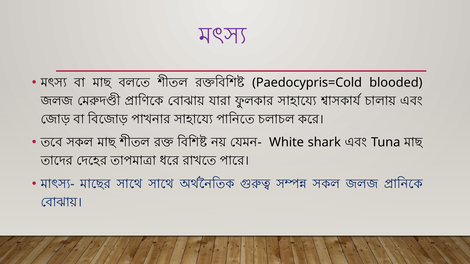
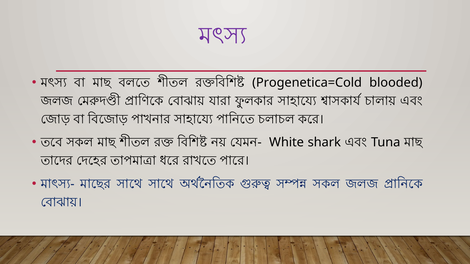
Paedocypris=Cold: Paedocypris=Cold -> Progenetica=Cold
